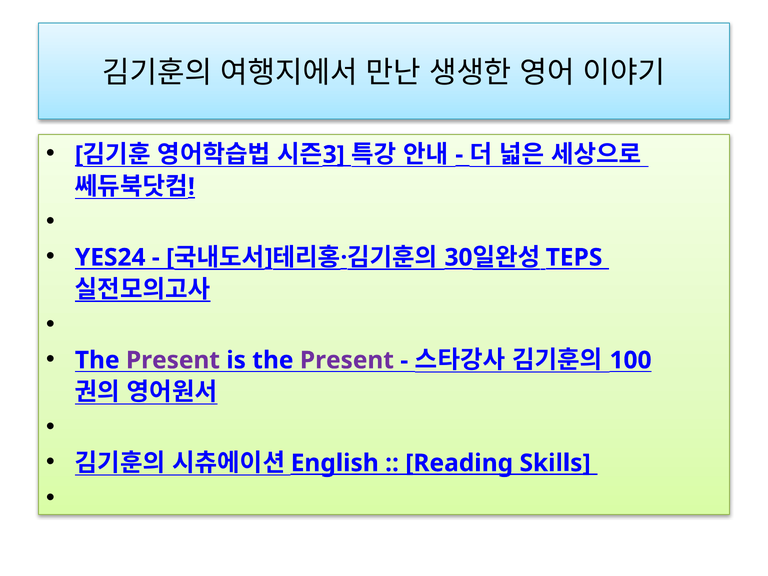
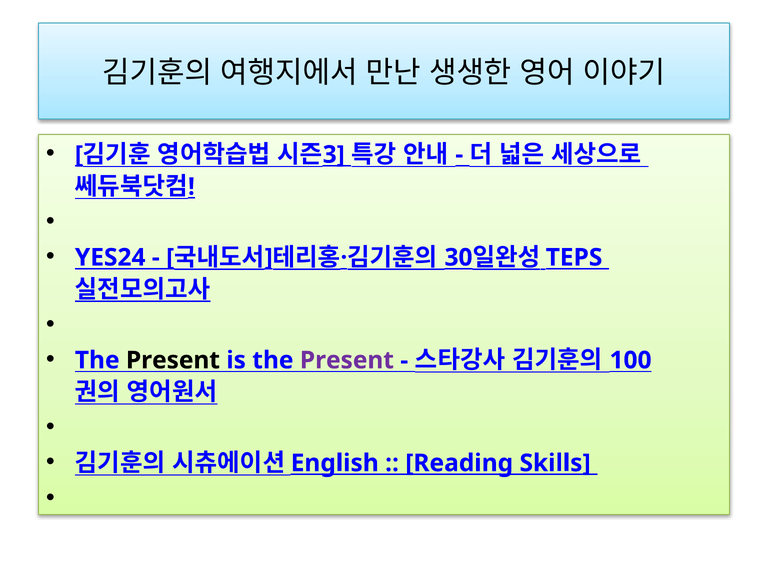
Present at (173, 360) colour: purple -> black
